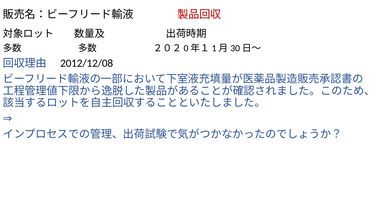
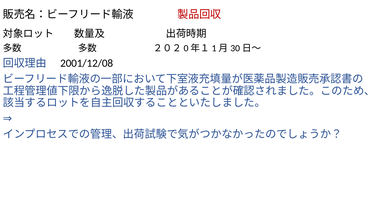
2012/12/08: 2012/12/08 -> 2001/12/08
